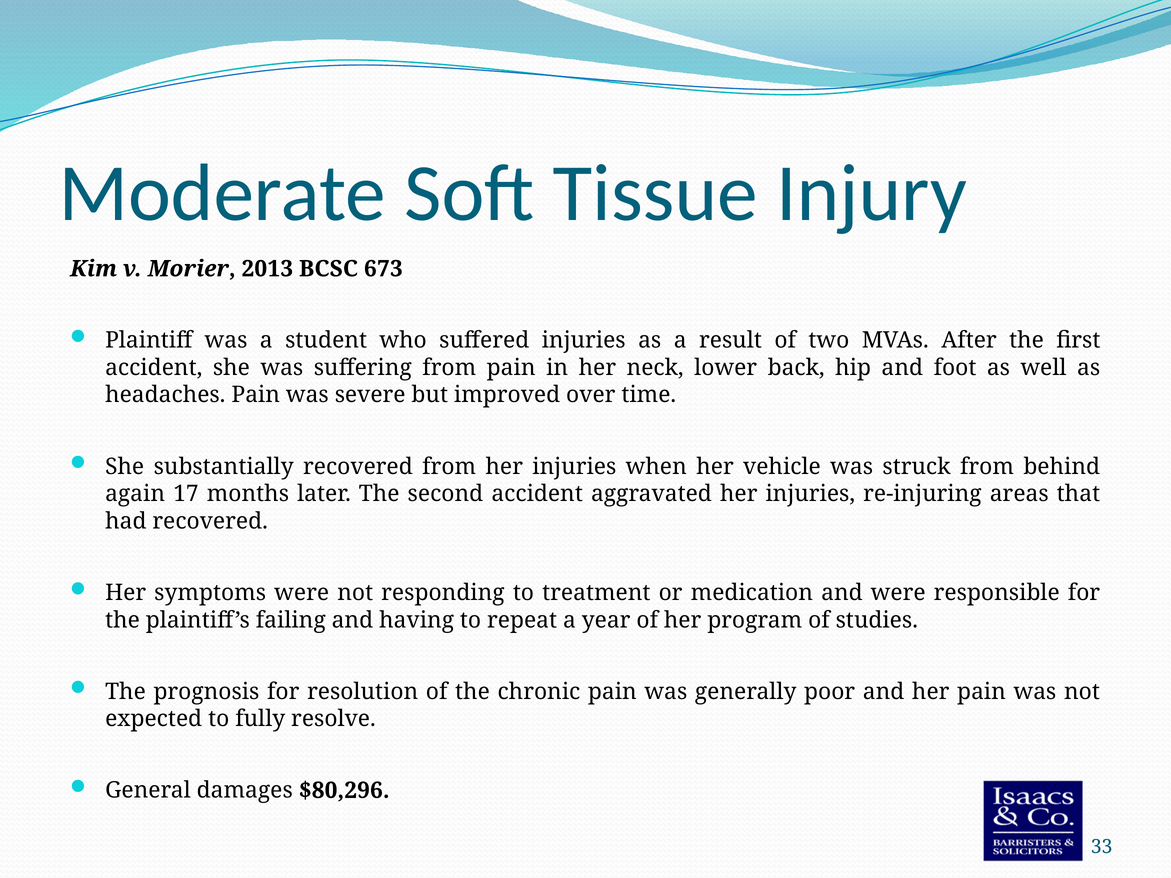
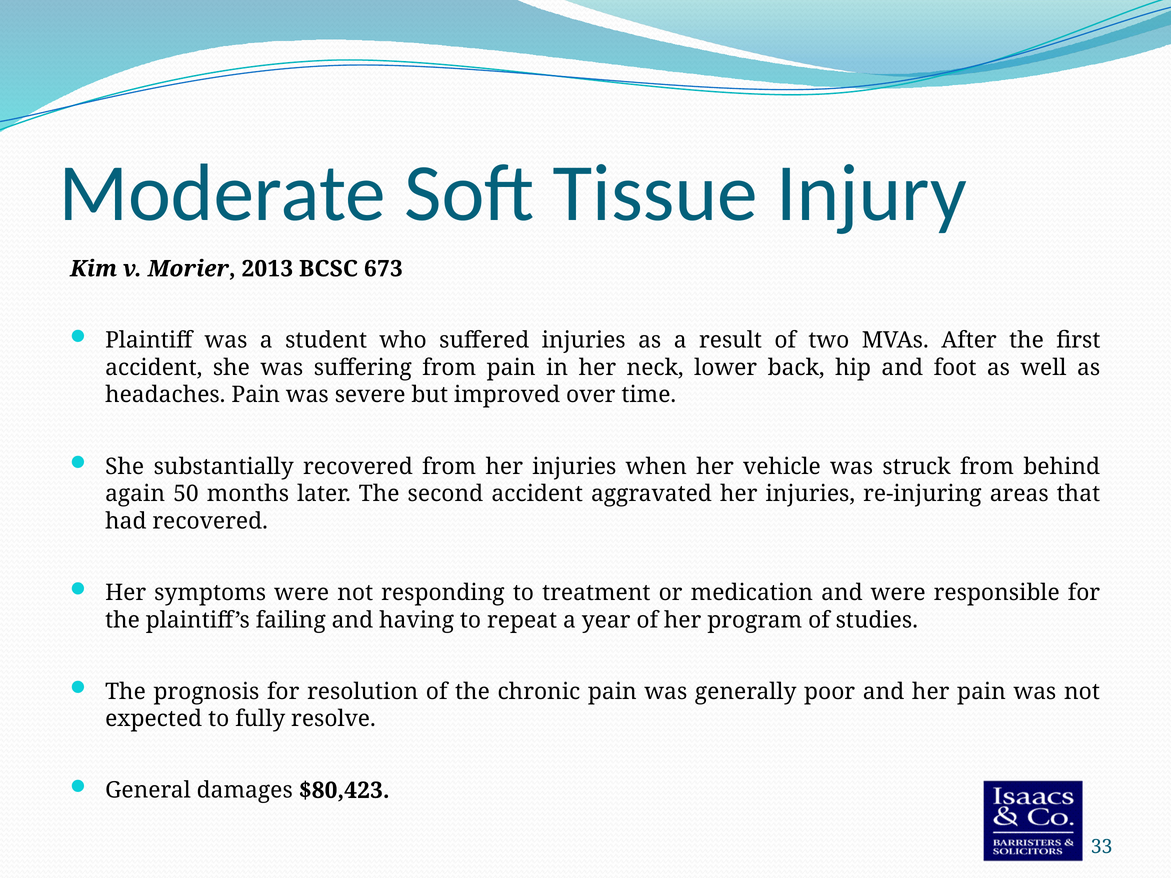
17: 17 -> 50
$80,296: $80,296 -> $80,423
